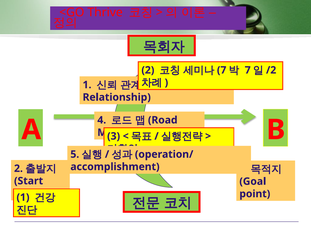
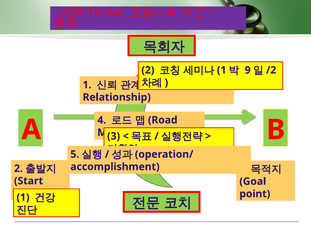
7 at (222, 70): 7 -> 1
7 at (248, 70): 7 -> 9
